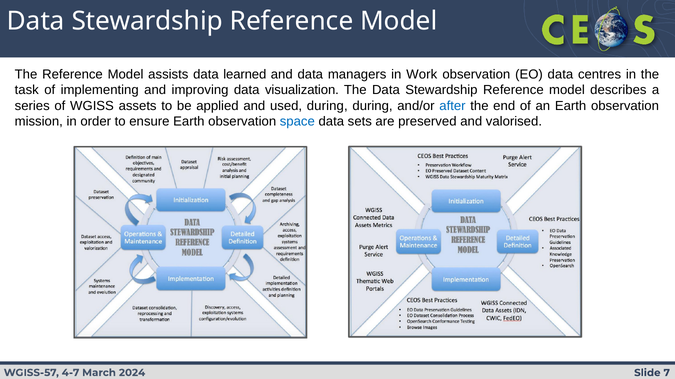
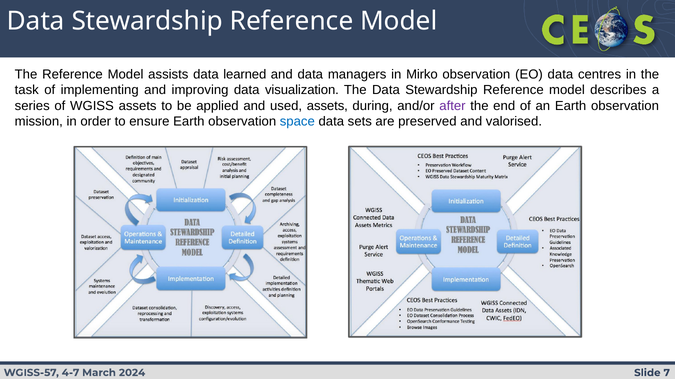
Work: Work -> Mirko
used during: during -> assets
after colour: blue -> purple
